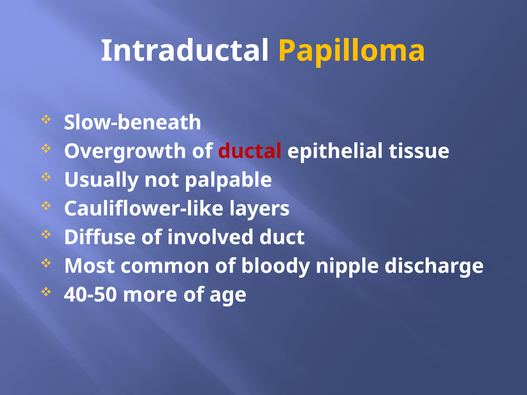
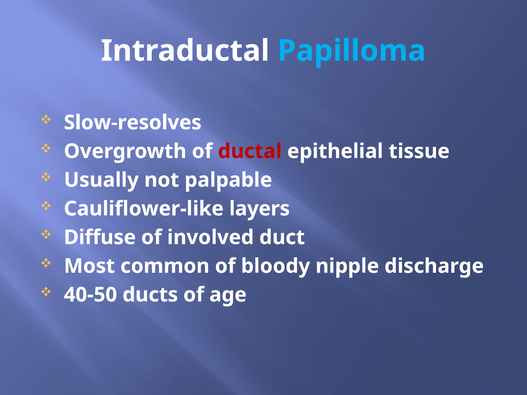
Papilloma colour: yellow -> light blue
Slow-beneath: Slow-beneath -> Slow-resolves
more: more -> ducts
